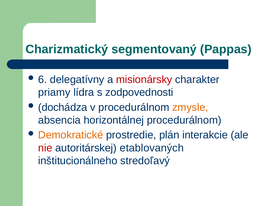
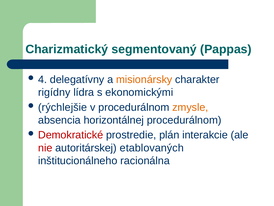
6: 6 -> 4
misionársky colour: red -> orange
priamy: priamy -> rigídny
zodpovednosti: zodpovednosti -> ekonomickými
dochádza: dochádza -> rýchlejšie
Demokratické colour: orange -> red
stredoľavý: stredoľavý -> racionálna
